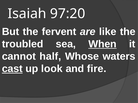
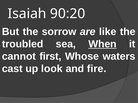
97:20: 97:20 -> 90:20
fervent: fervent -> sorrow
half: half -> first
cast underline: present -> none
